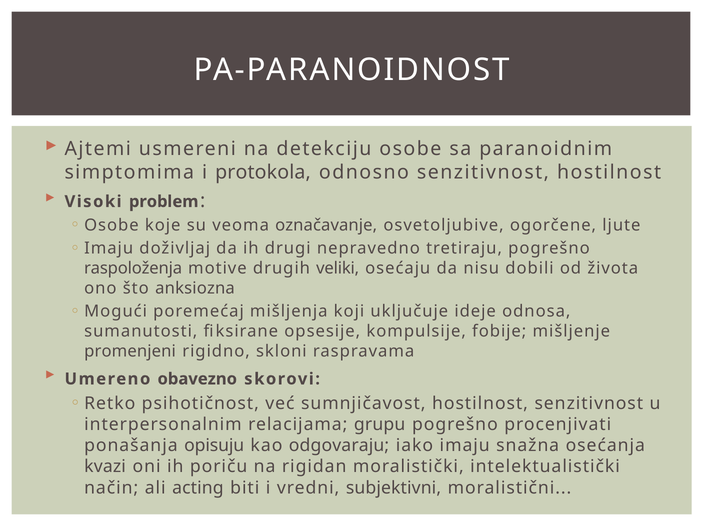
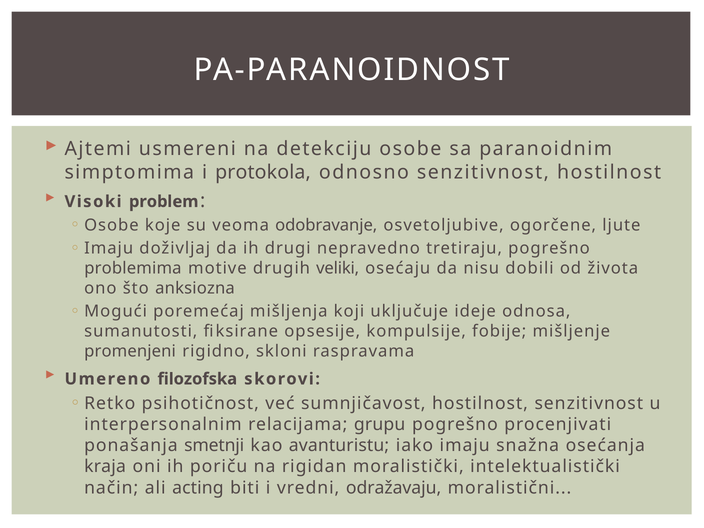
označavanje: označavanje -> odobravanje
raspoloženja: raspoloženja -> problemima
obavezno: obavezno -> filozofska
opisuju: opisuju -> smetnji
odgovaraju: odgovaraju -> avanturistu
kvazi: kvazi -> kraja
subjektivni: subjektivni -> odražavaju
